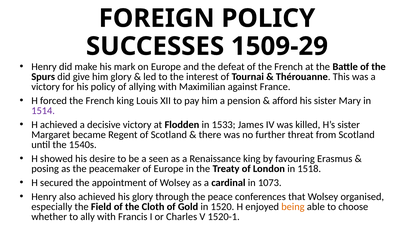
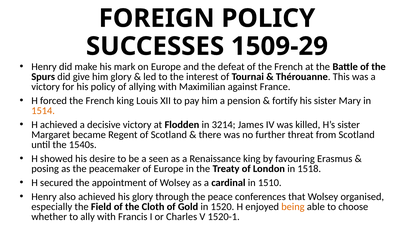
afford: afford -> fortify
1514 colour: purple -> orange
1533: 1533 -> 3214
1073: 1073 -> 1510
